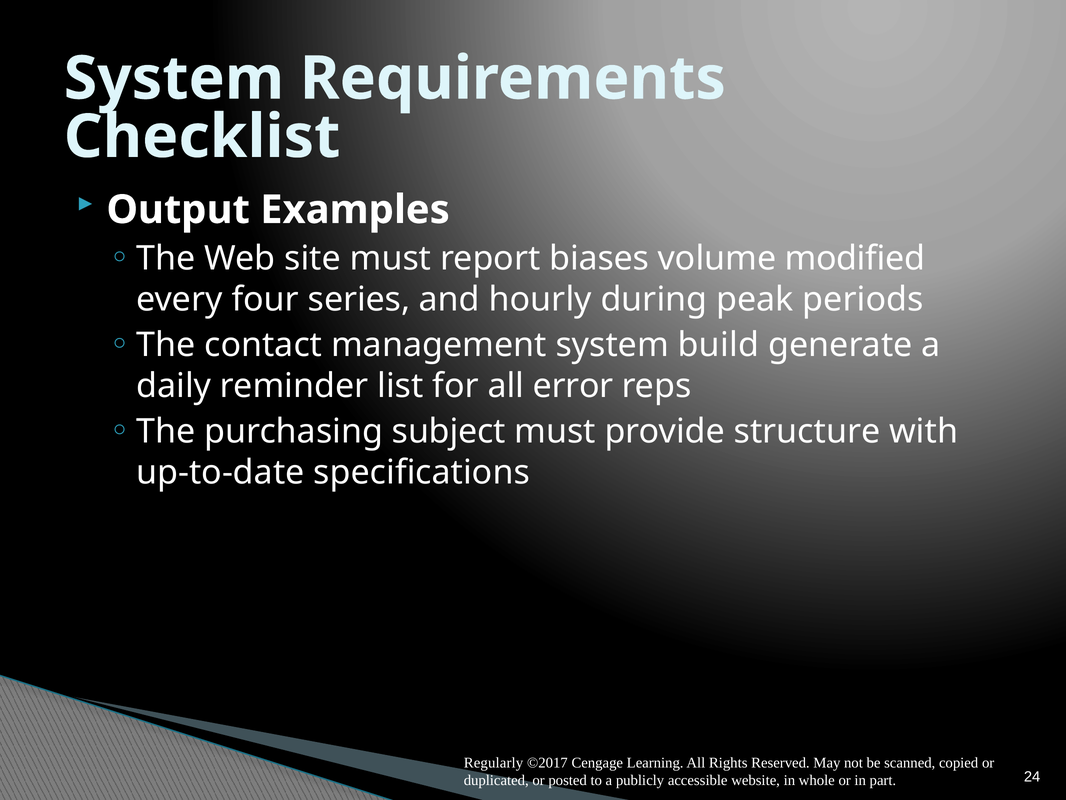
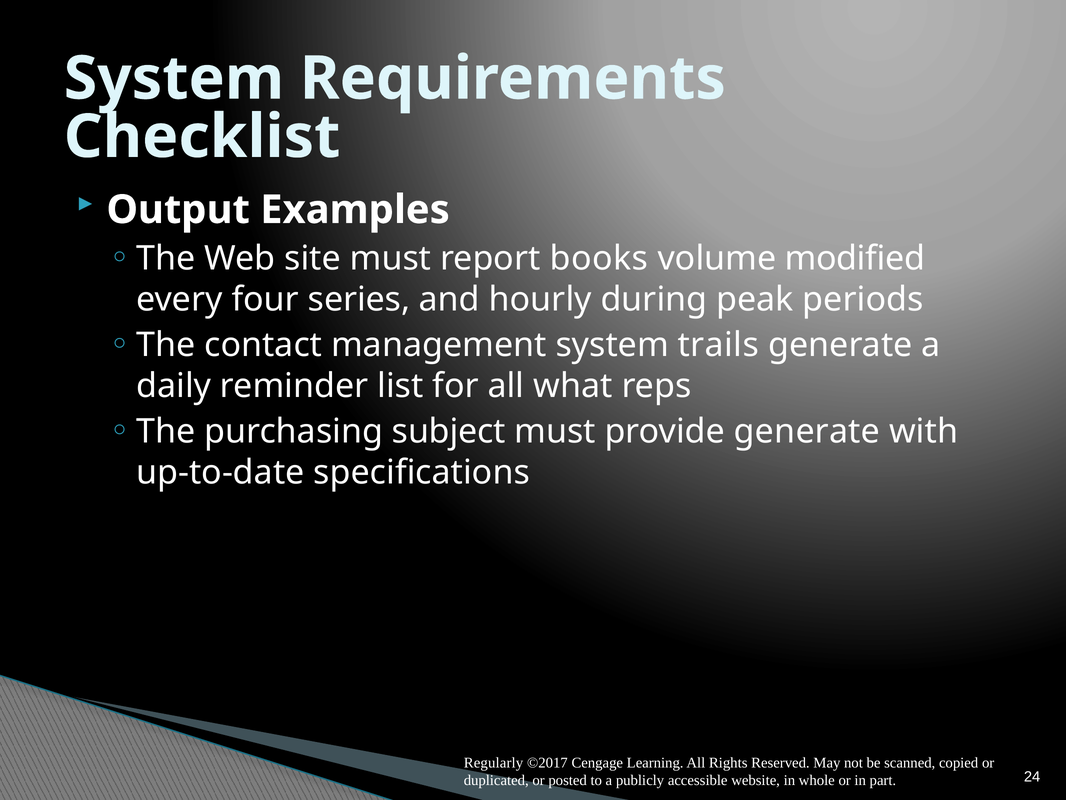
biases: biases -> books
build: build -> trails
error: error -> what
provide structure: structure -> generate
